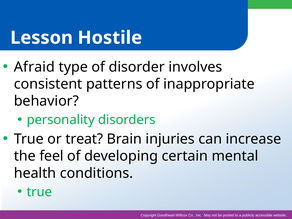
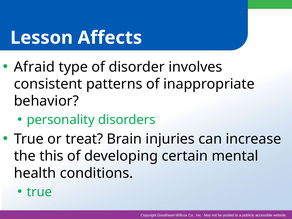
Hostile: Hostile -> Affects
feel: feel -> this
